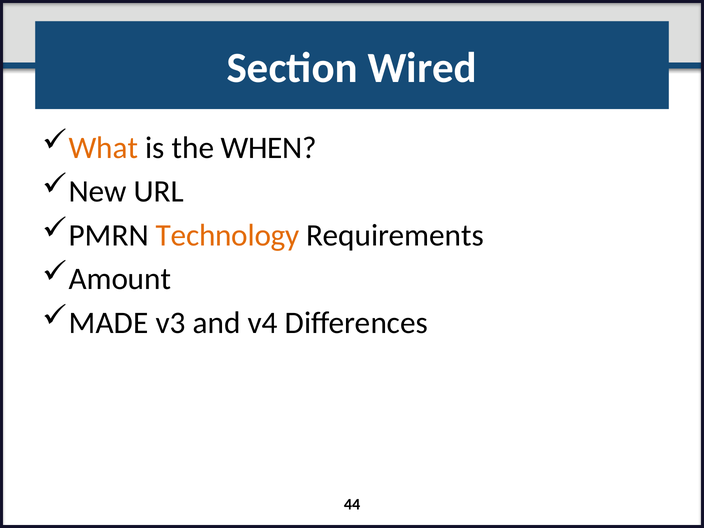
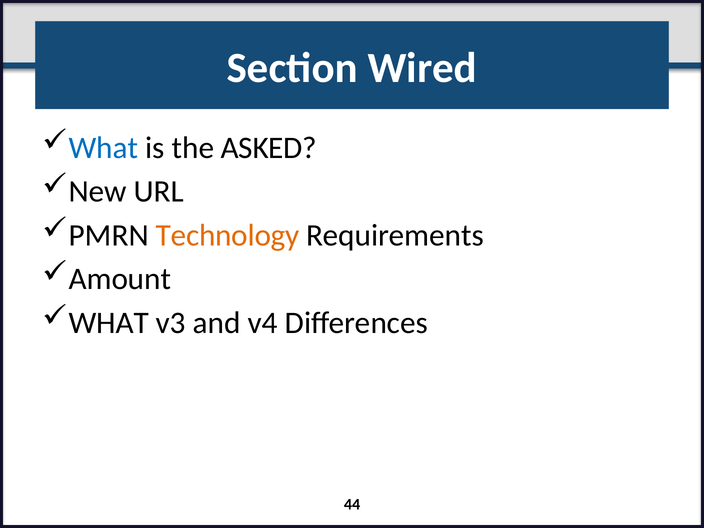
What at (103, 148) colour: orange -> blue
WHEN: WHEN -> ASKED
MADE at (109, 323): MADE -> WHAT
